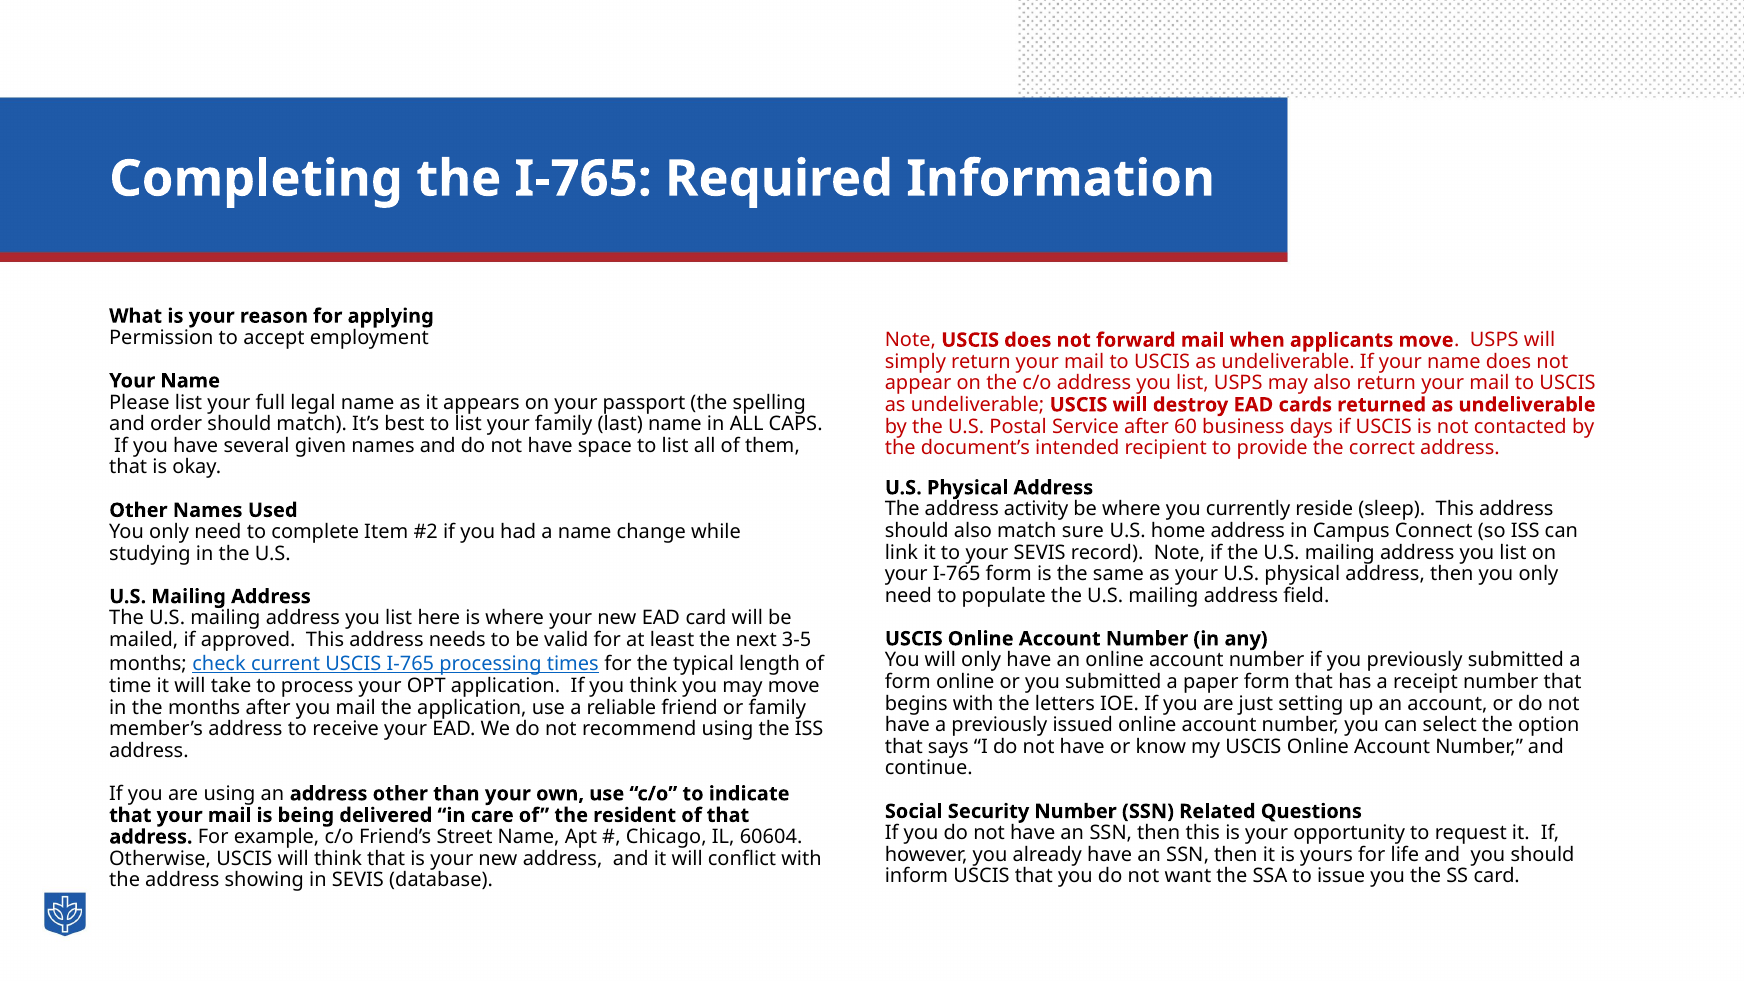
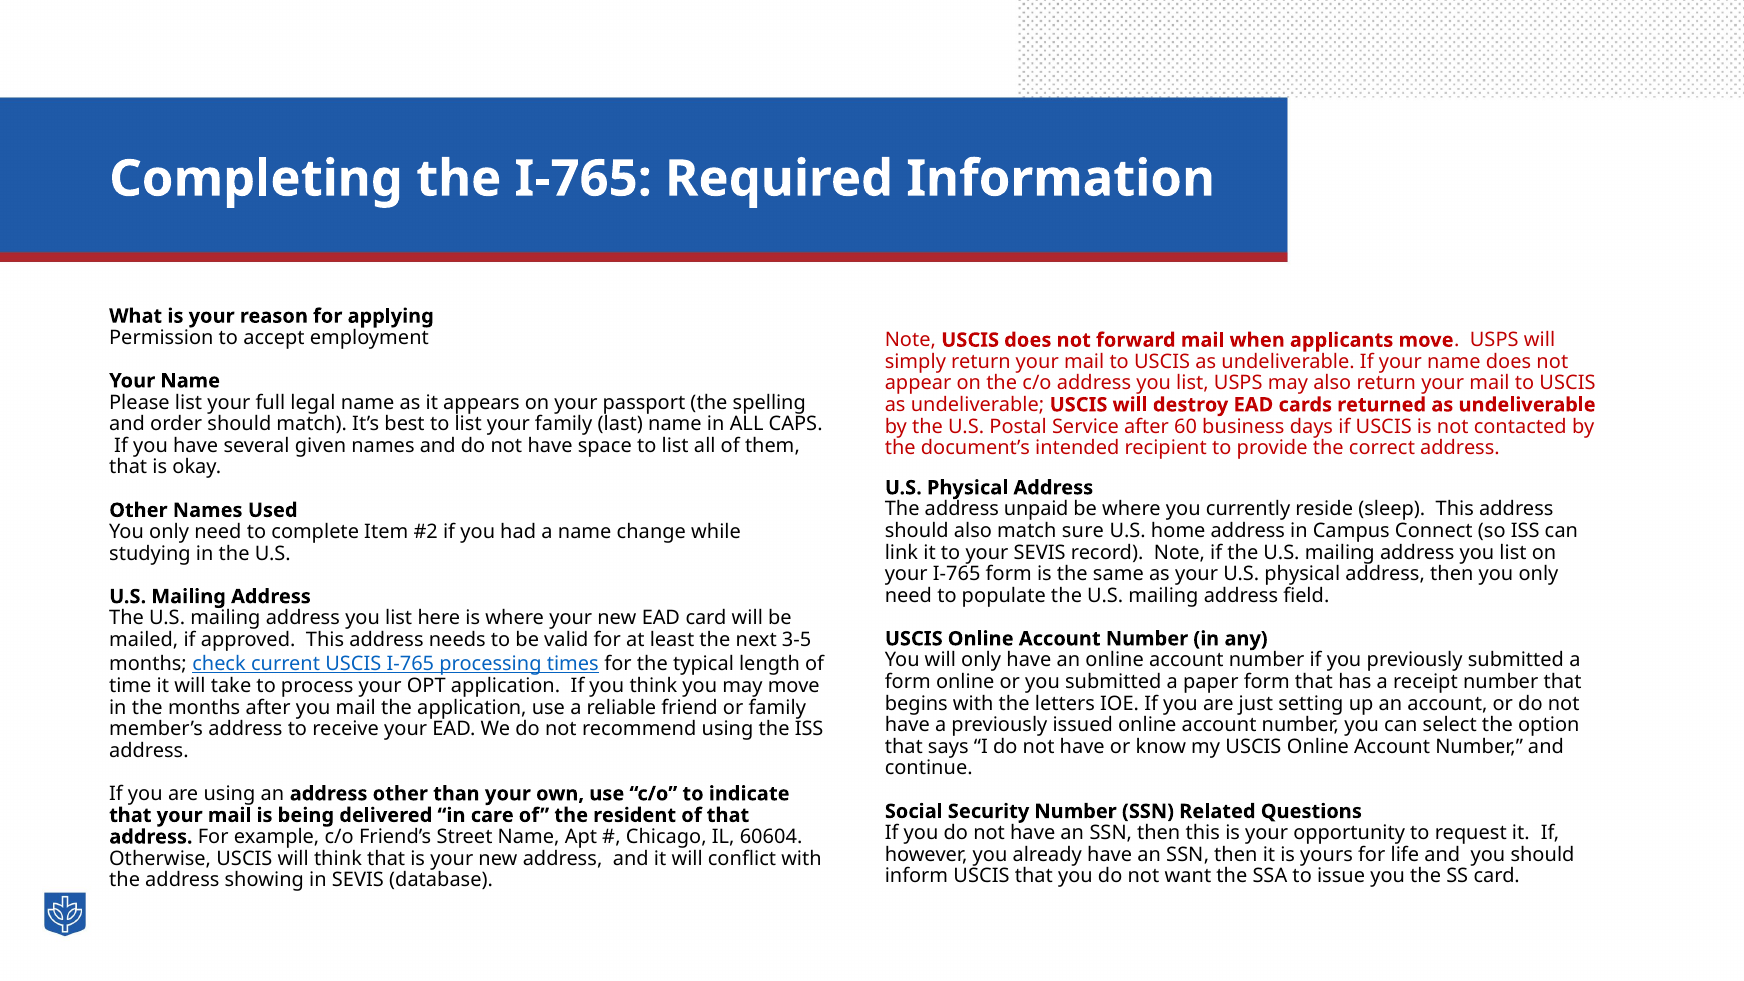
activity: activity -> unpaid
